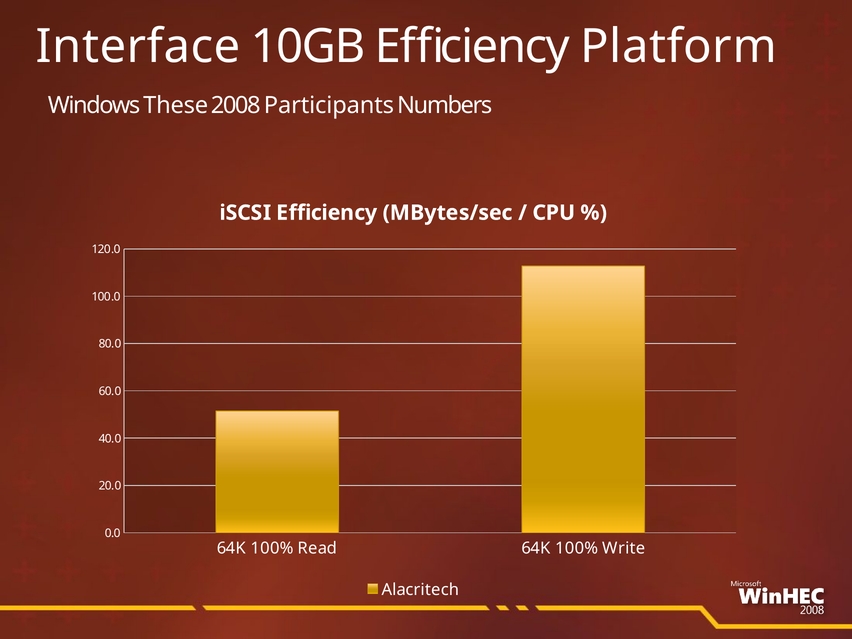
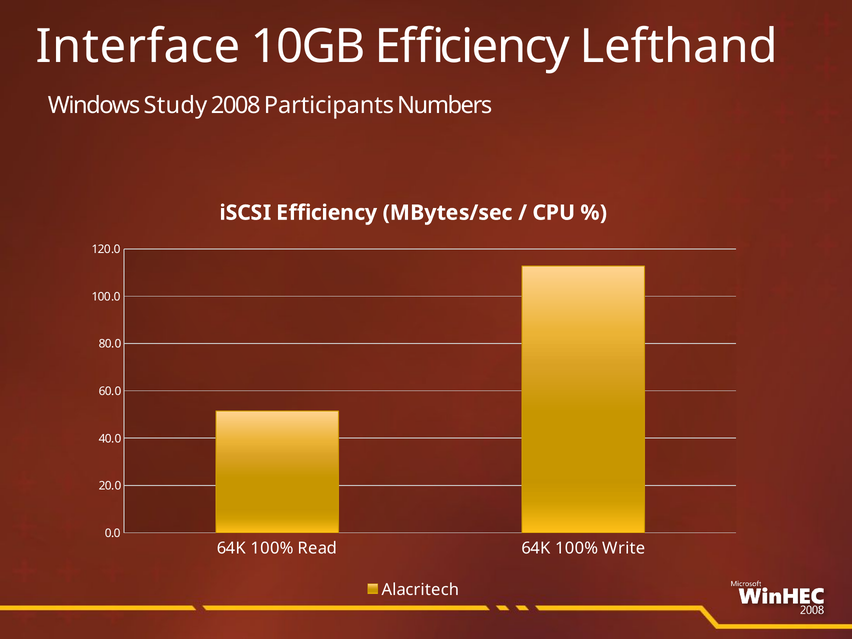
Platform: Platform -> Lefthand
These: These -> Study
